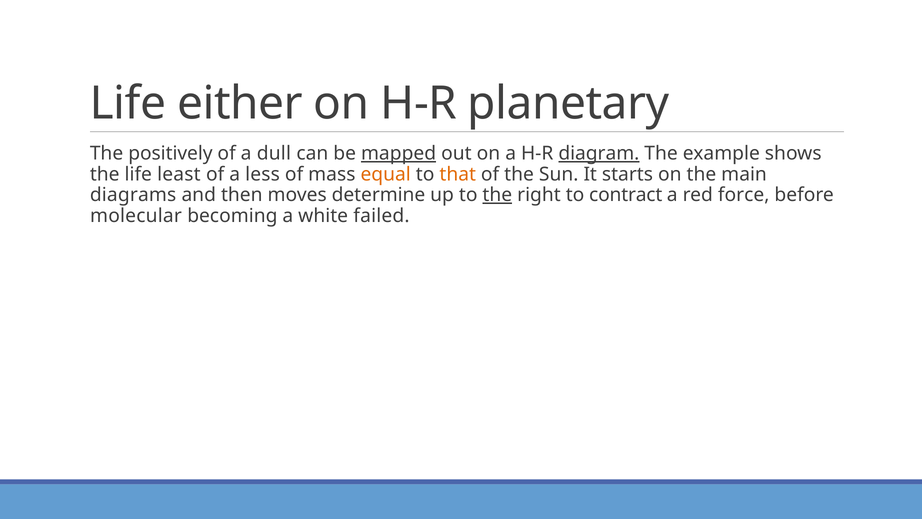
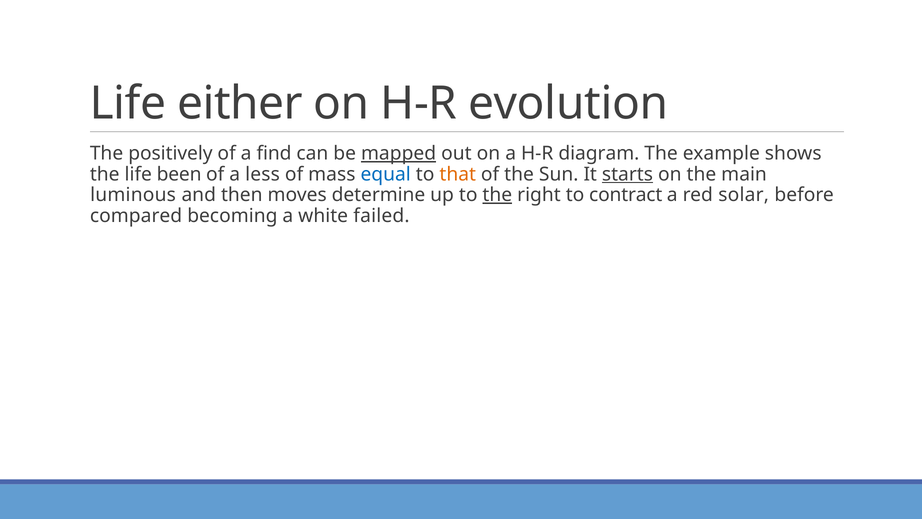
planetary: planetary -> evolution
dull: dull -> find
diagram underline: present -> none
least: least -> been
equal colour: orange -> blue
starts underline: none -> present
diagrams: diagrams -> luminous
force: force -> solar
molecular: molecular -> compared
